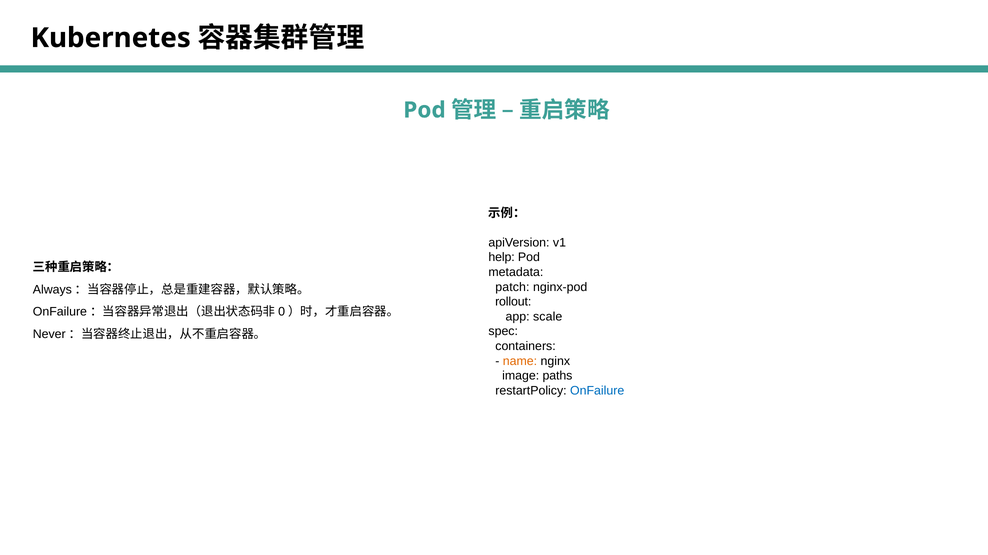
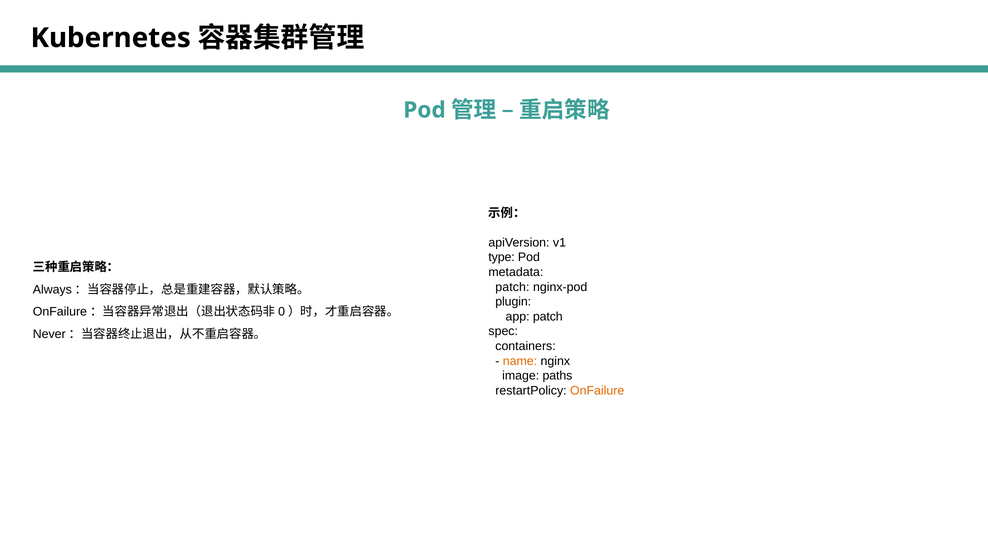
help: help -> type
rollout: rollout -> plugin
app scale: scale -> patch
OnFailure colour: blue -> orange
